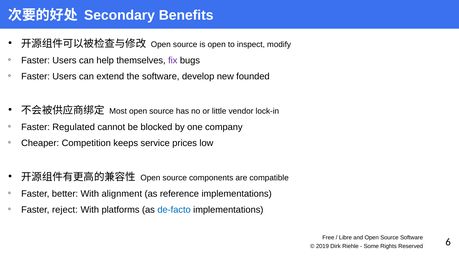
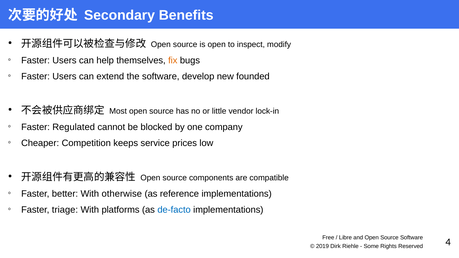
fix colour: purple -> orange
alignment: alignment -> otherwise
reject: reject -> triage
6: 6 -> 4
